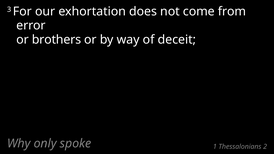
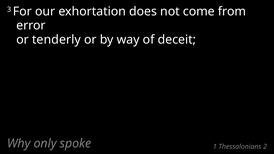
brothers: brothers -> tenderly
